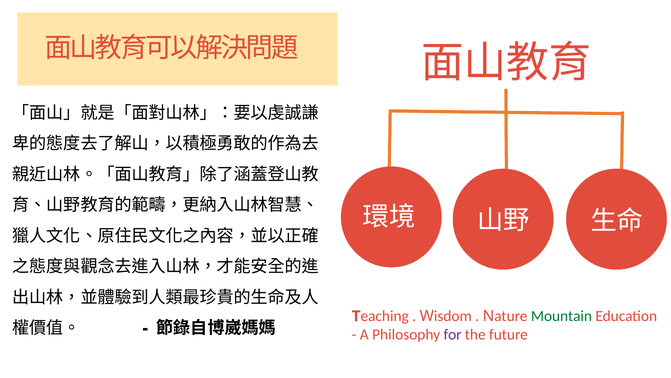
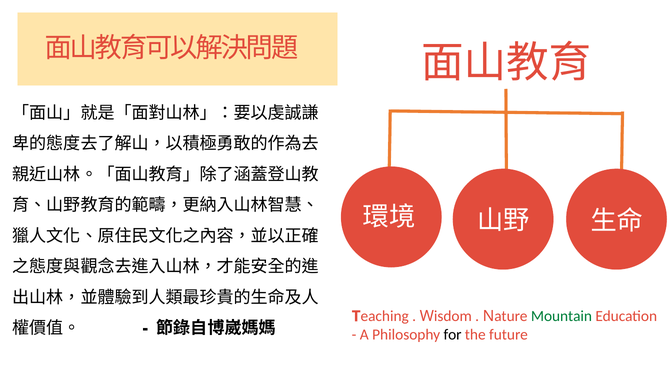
for colour: purple -> black
